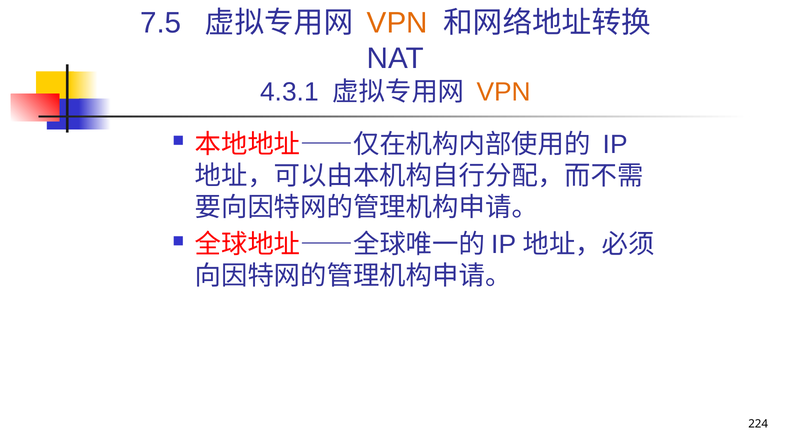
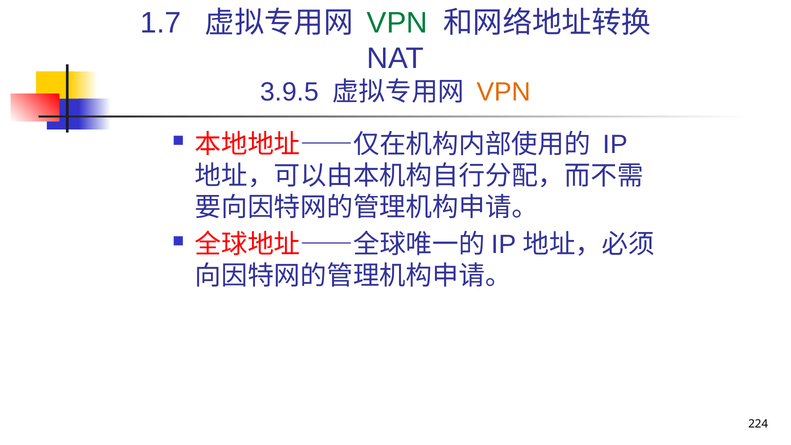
7.5: 7.5 -> 1.7
VPN at (397, 23) colour: orange -> green
4.3.1: 4.3.1 -> 3.9.5
